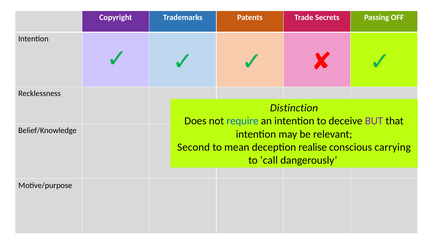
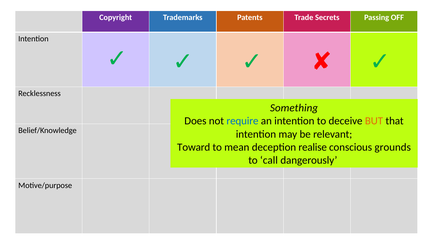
Distinction: Distinction -> Something
BUT colour: purple -> orange
Second: Second -> Toward
carrying: carrying -> grounds
